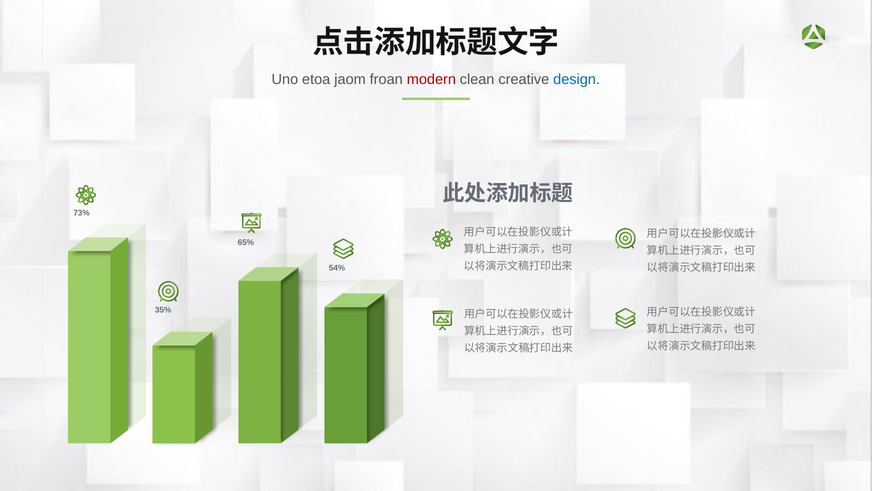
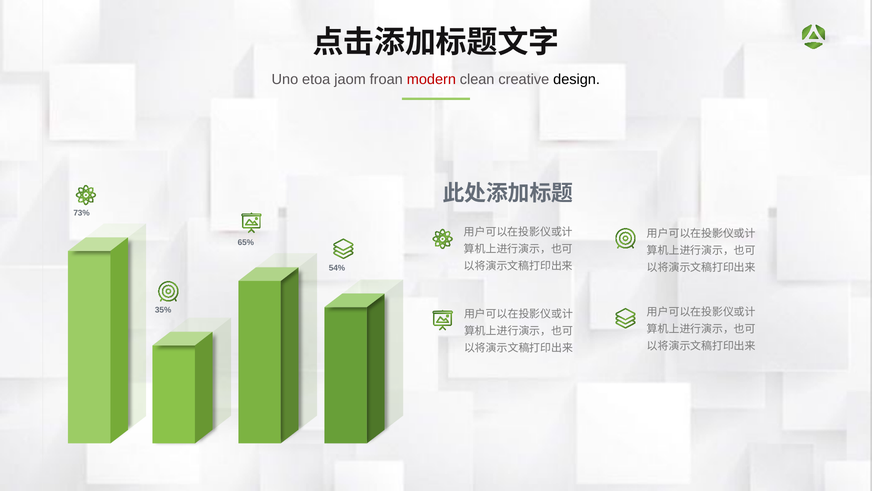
design colour: blue -> black
